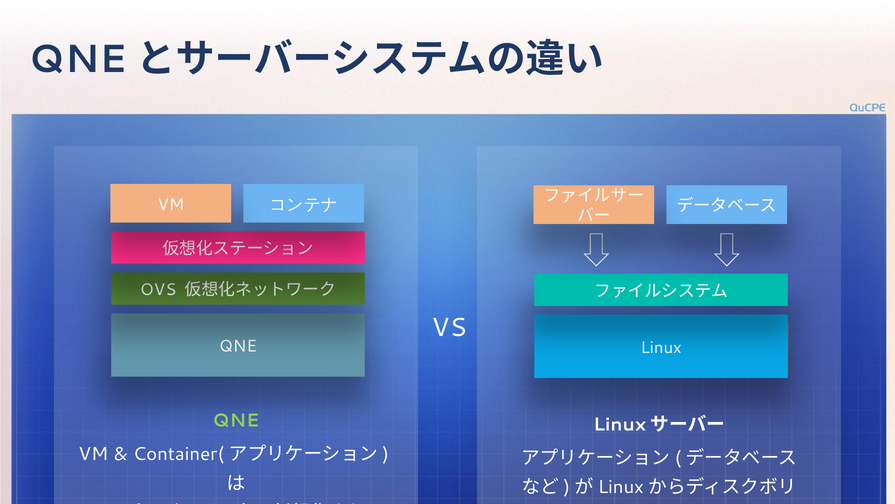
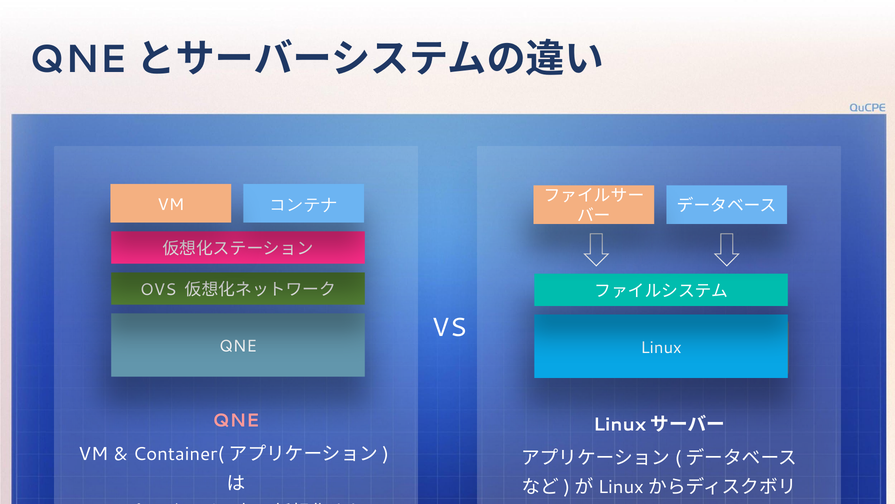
QNE at (236, 420) colour: light green -> pink
